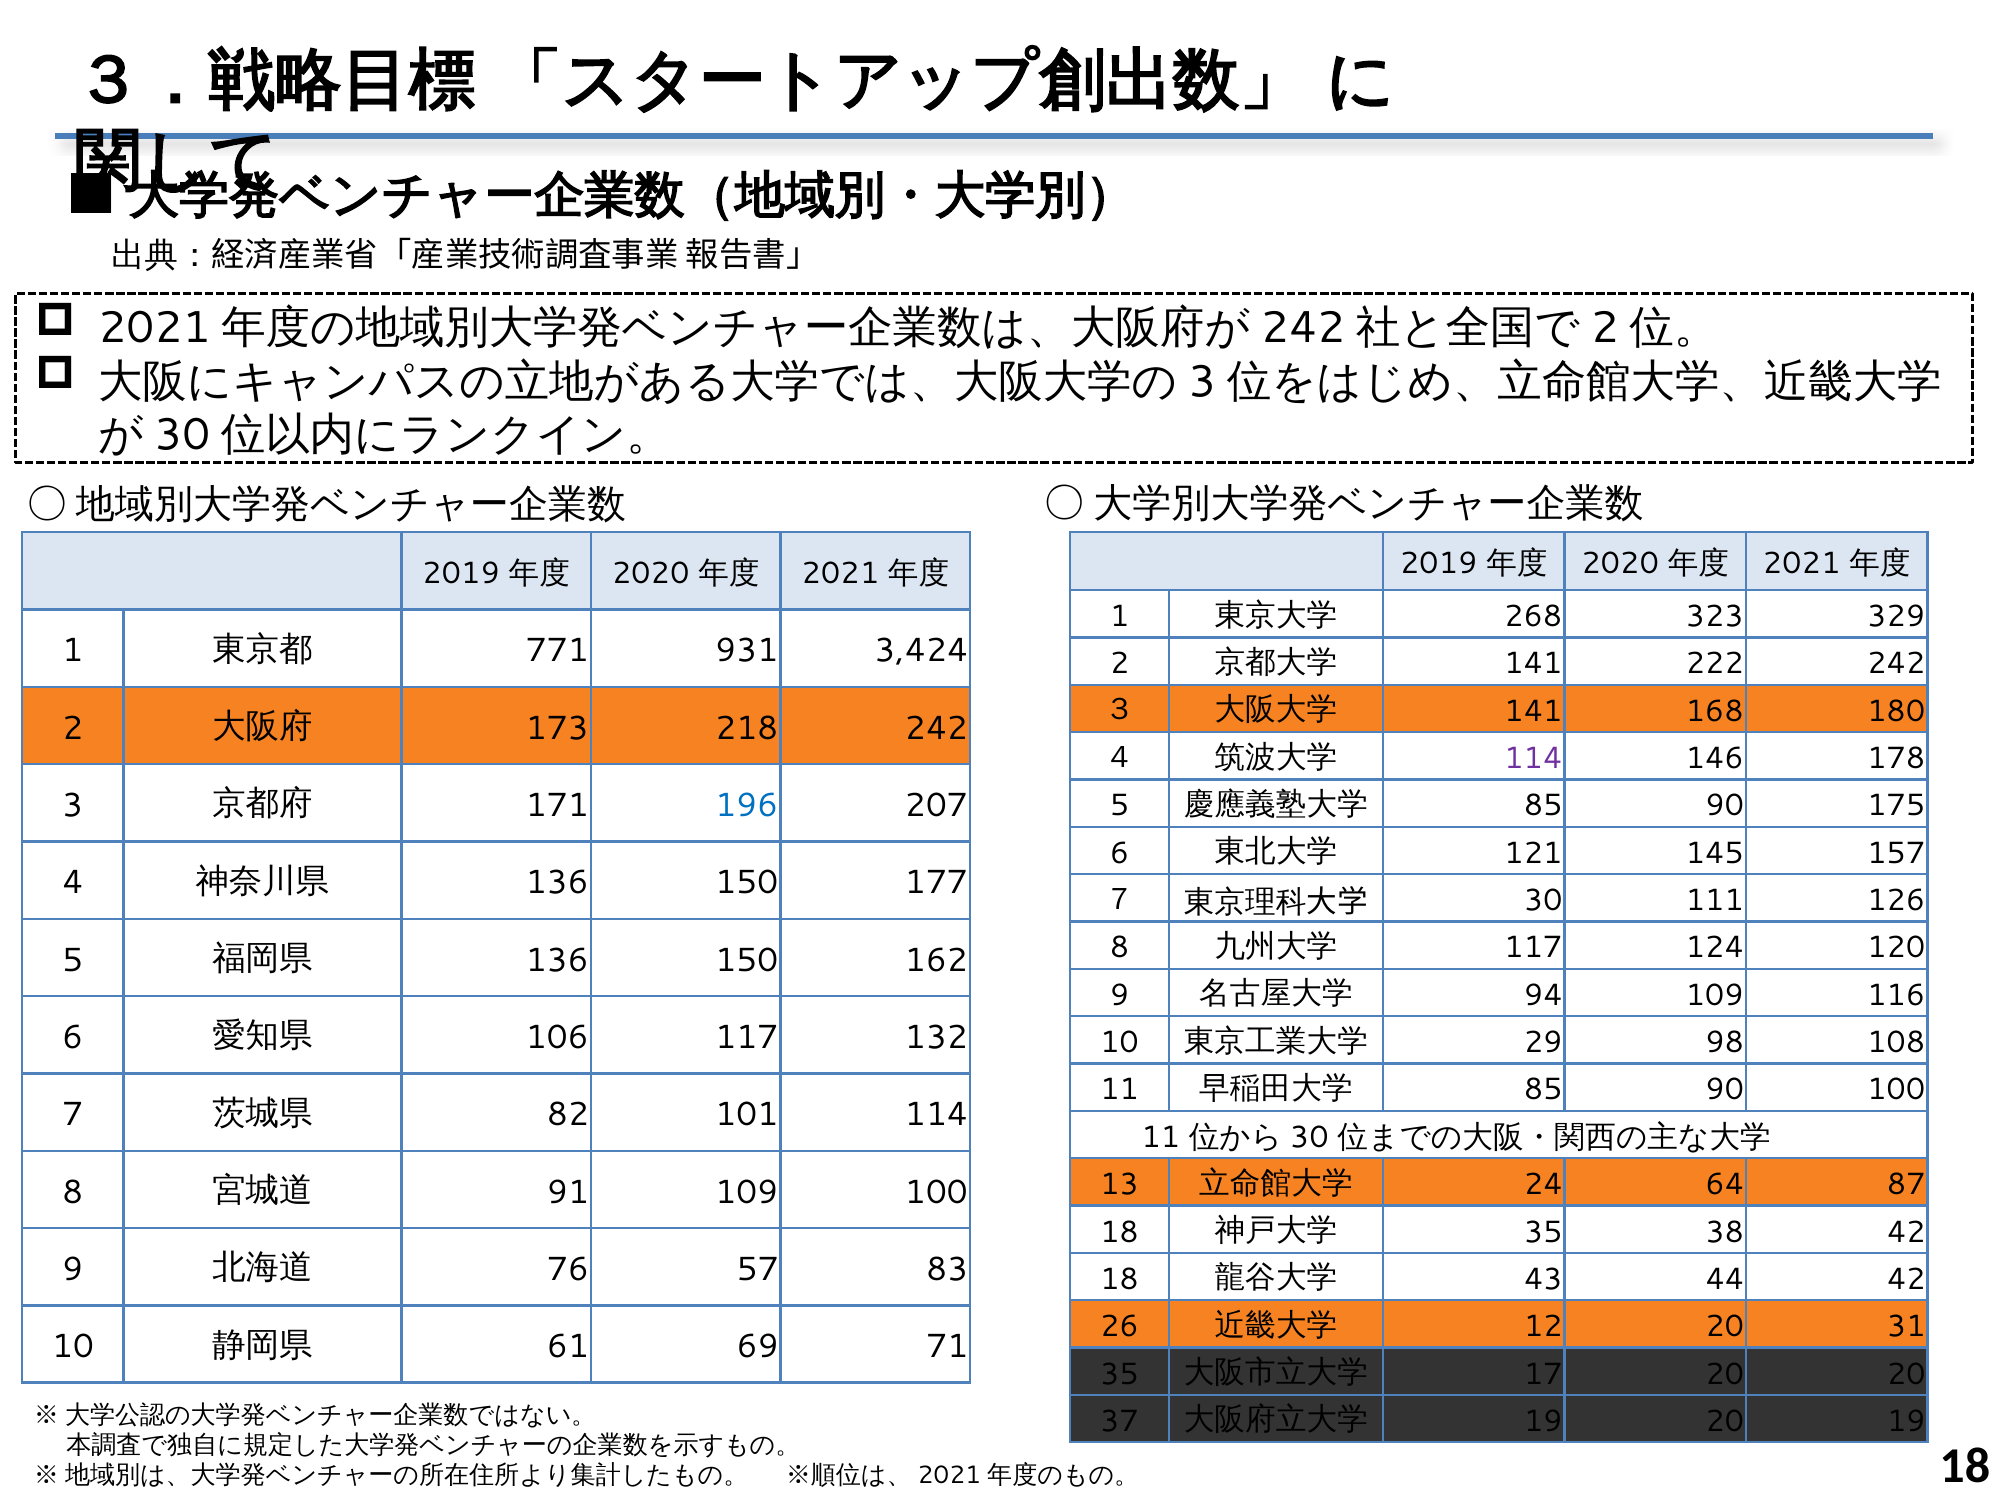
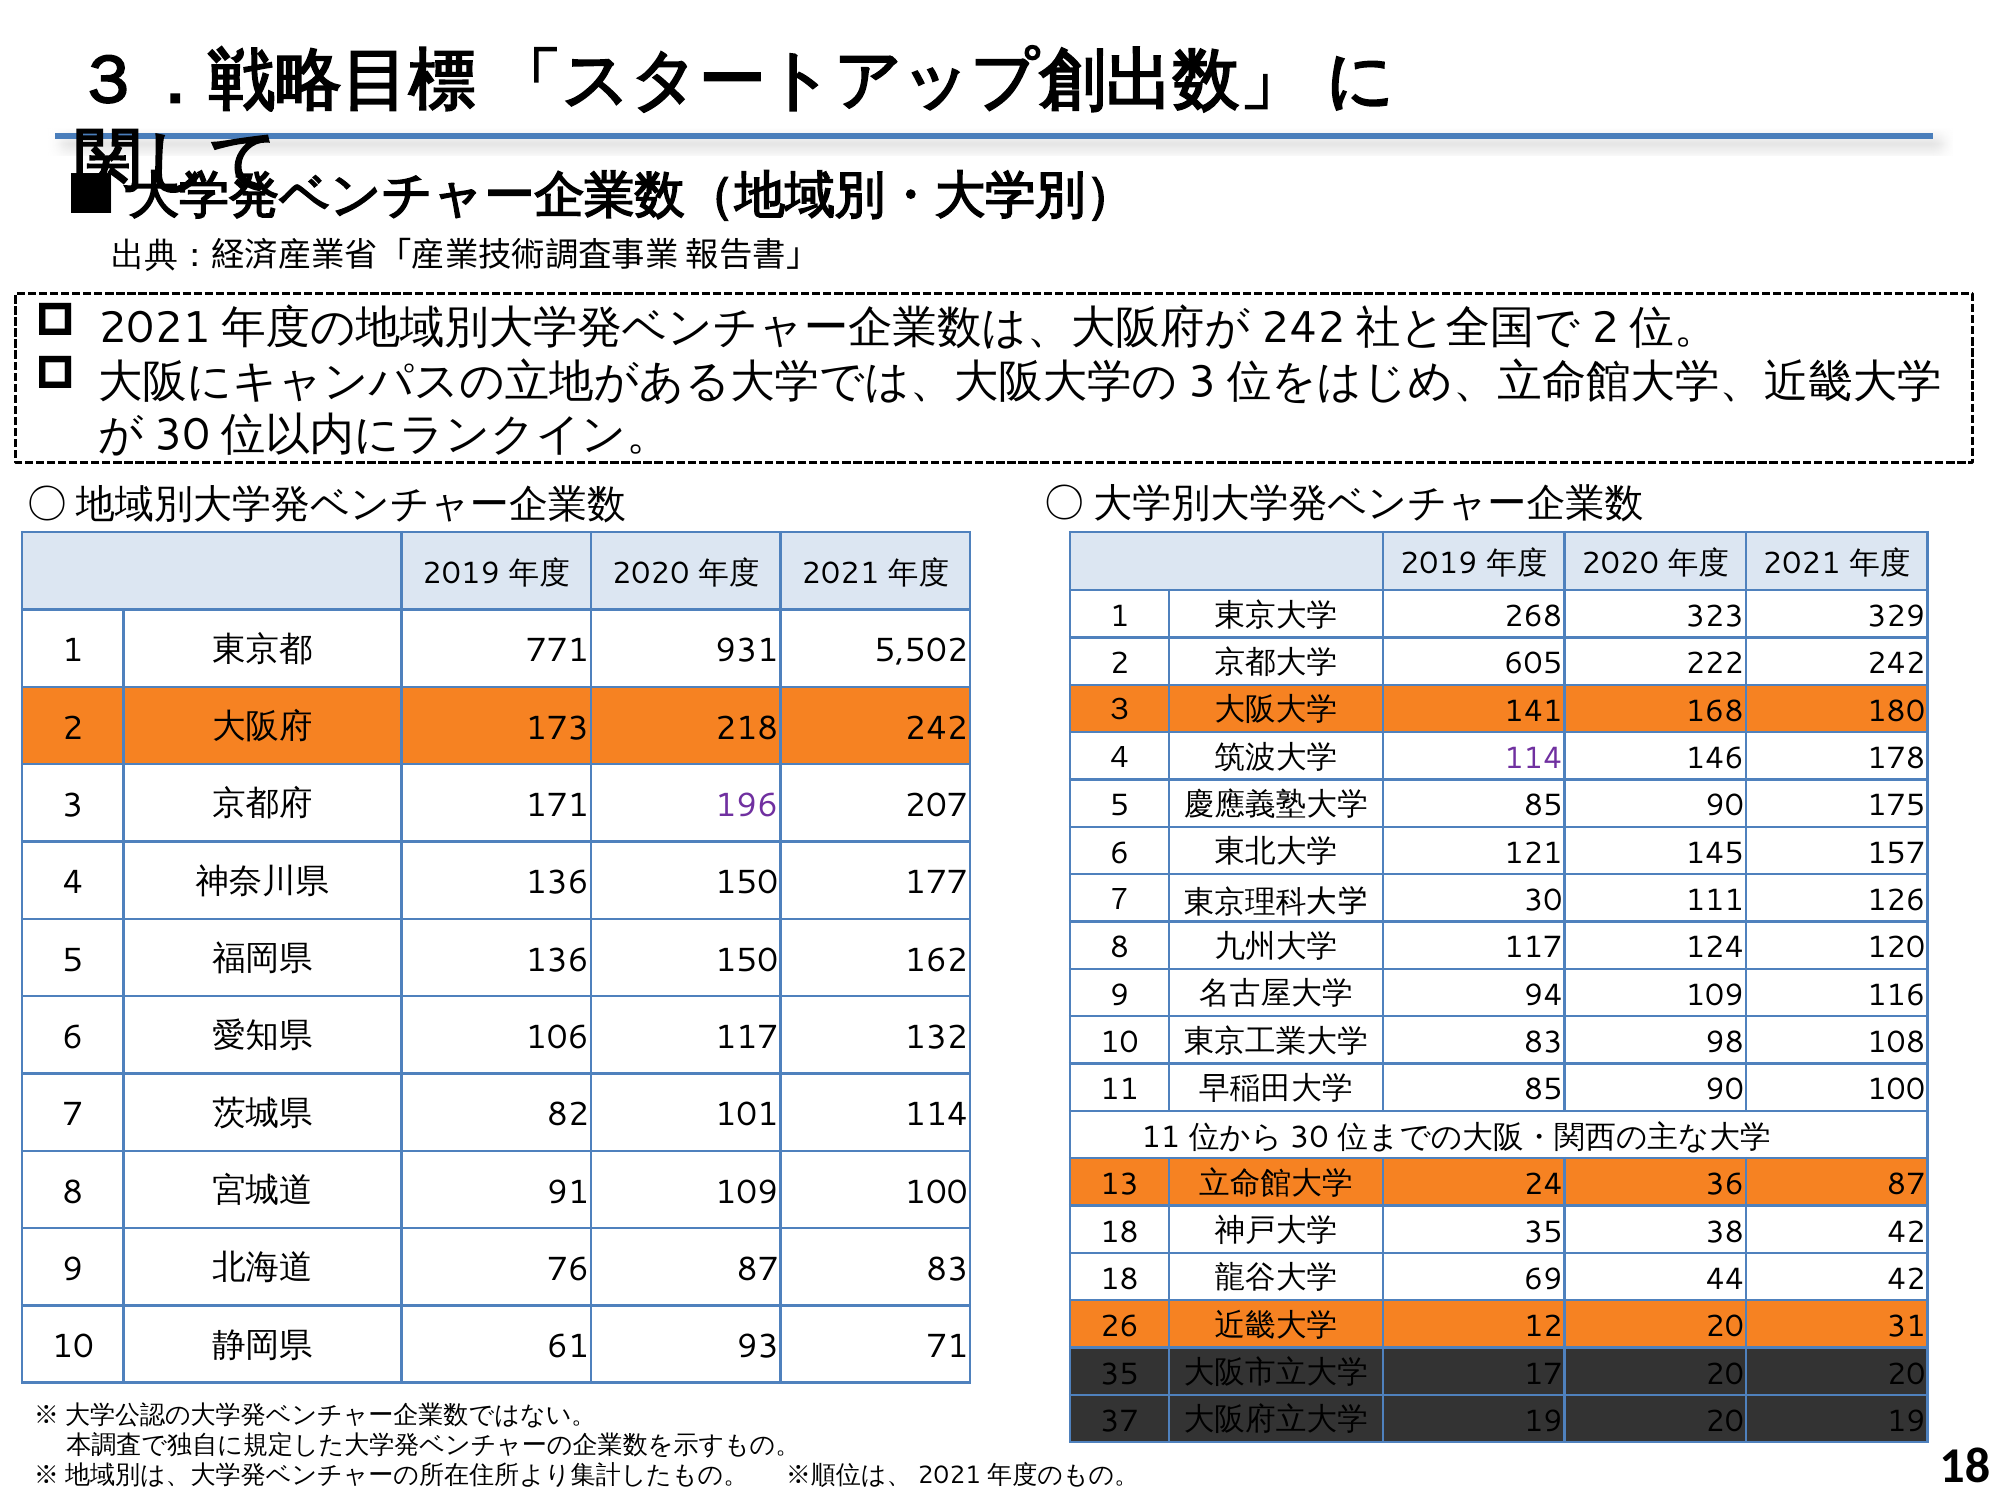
3,424: 3,424 -> 5,502
141 at (1533, 664): 141 -> 605
196 colour: blue -> purple
29 at (1543, 1043): 29 -> 83
64: 64 -> 36
76 57: 57 -> 87
43: 43 -> 69
69: 69 -> 93
